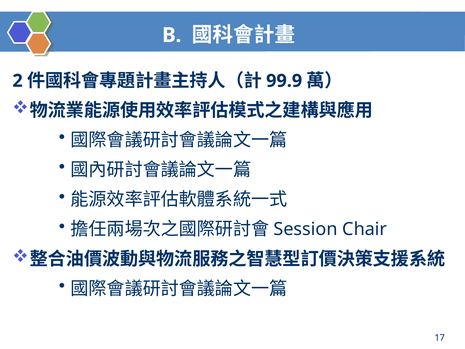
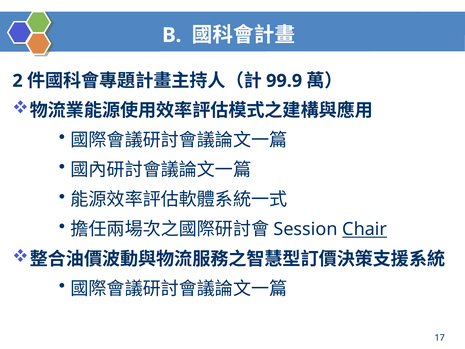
Chair underline: none -> present
